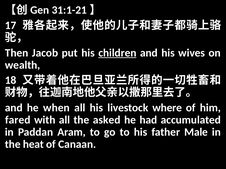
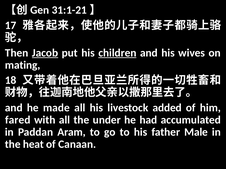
Jacob underline: none -> present
wealth: wealth -> mating
when: when -> made
where: where -> added
asked: asked -> under
